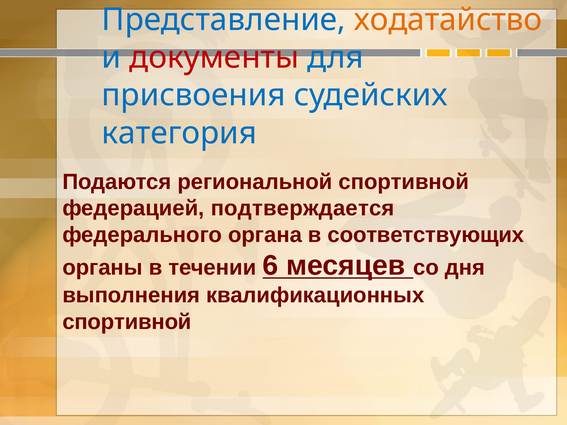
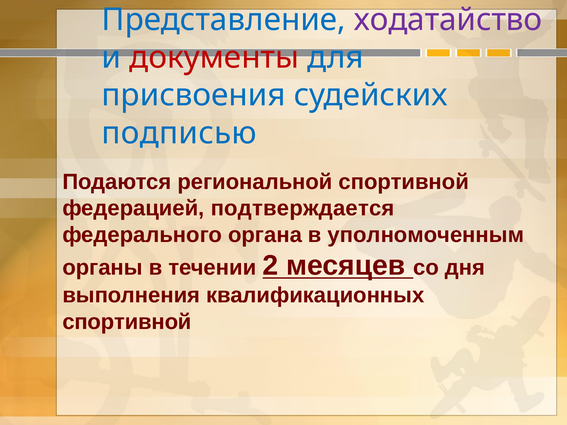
ходатайство colour: orange -> purple
категория: категория -> подписью
соответствующих: соответствующих -> уполномоченным
6: 6 -> 2
